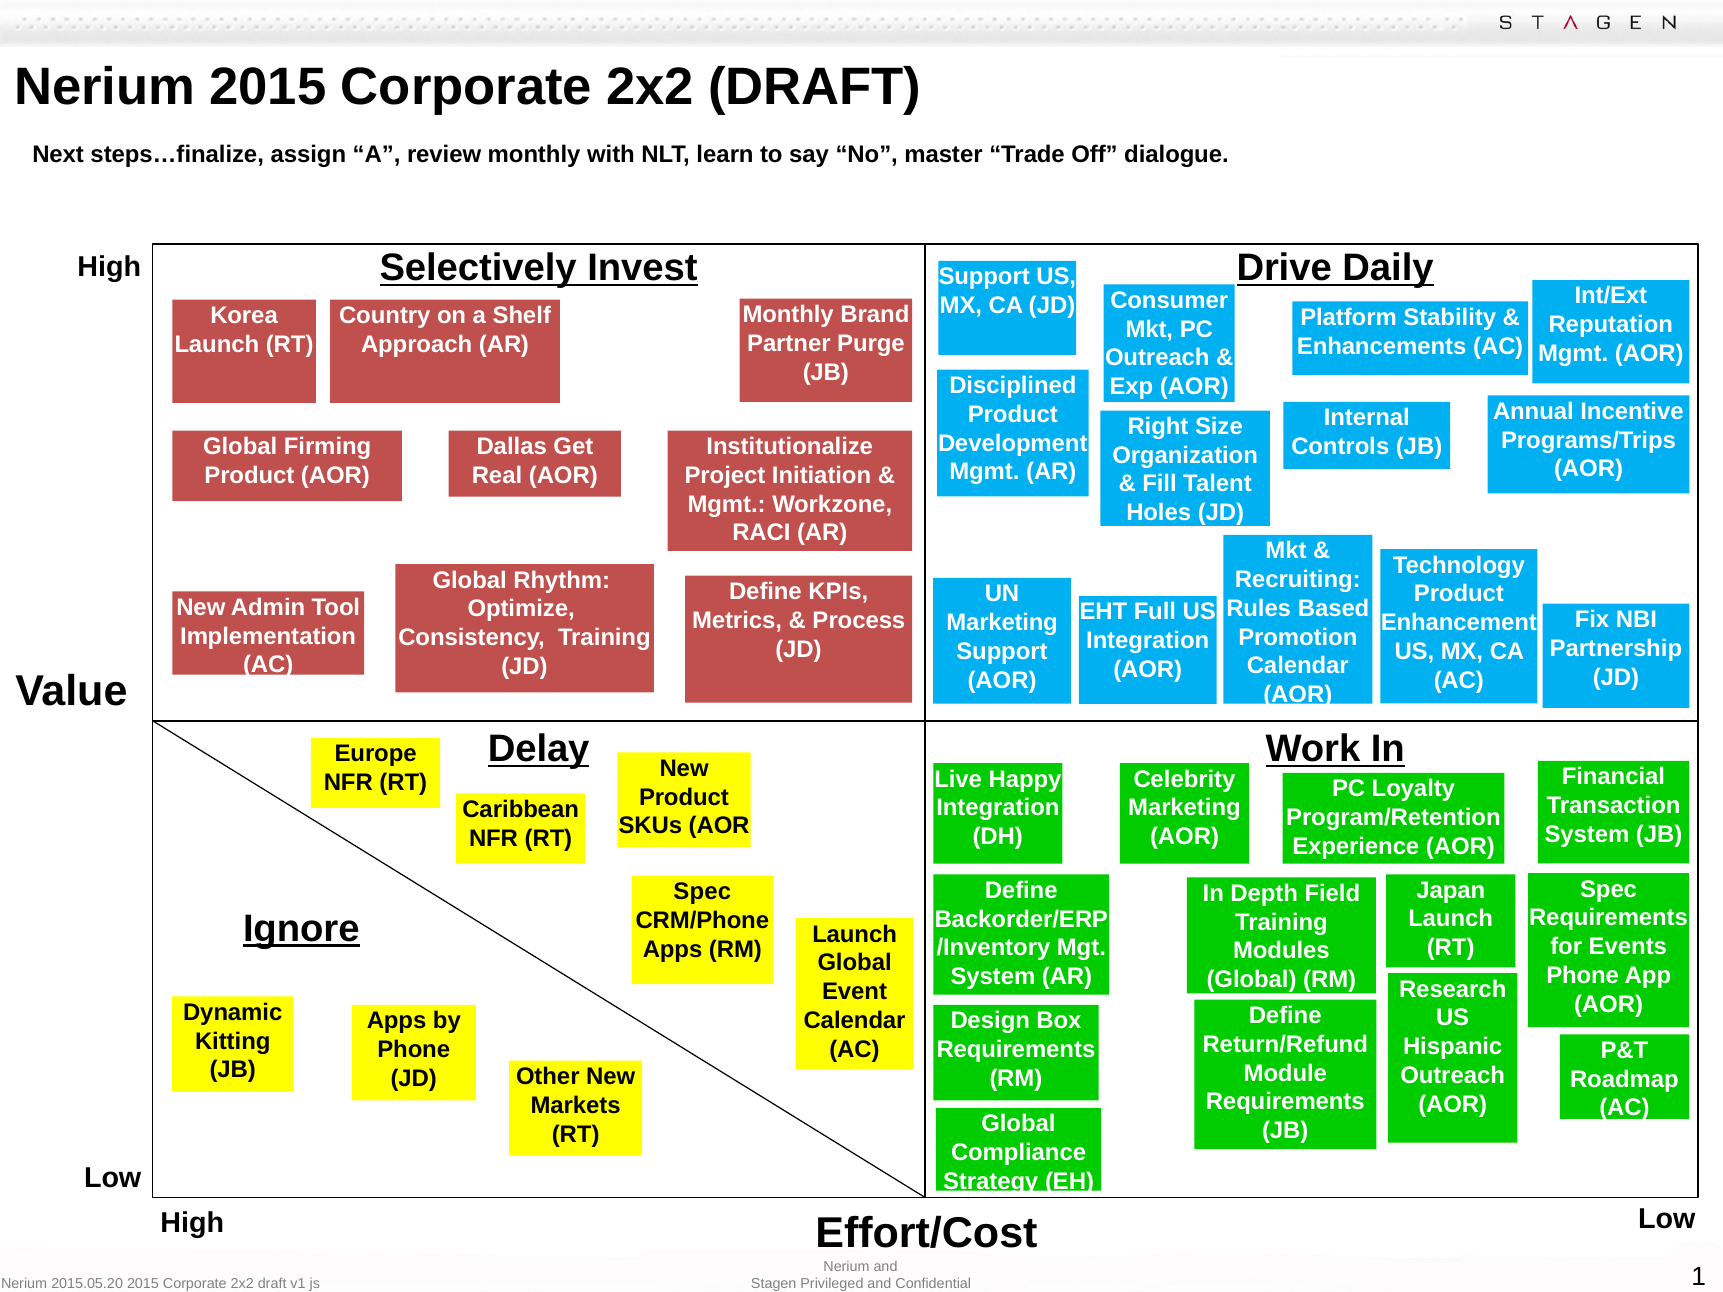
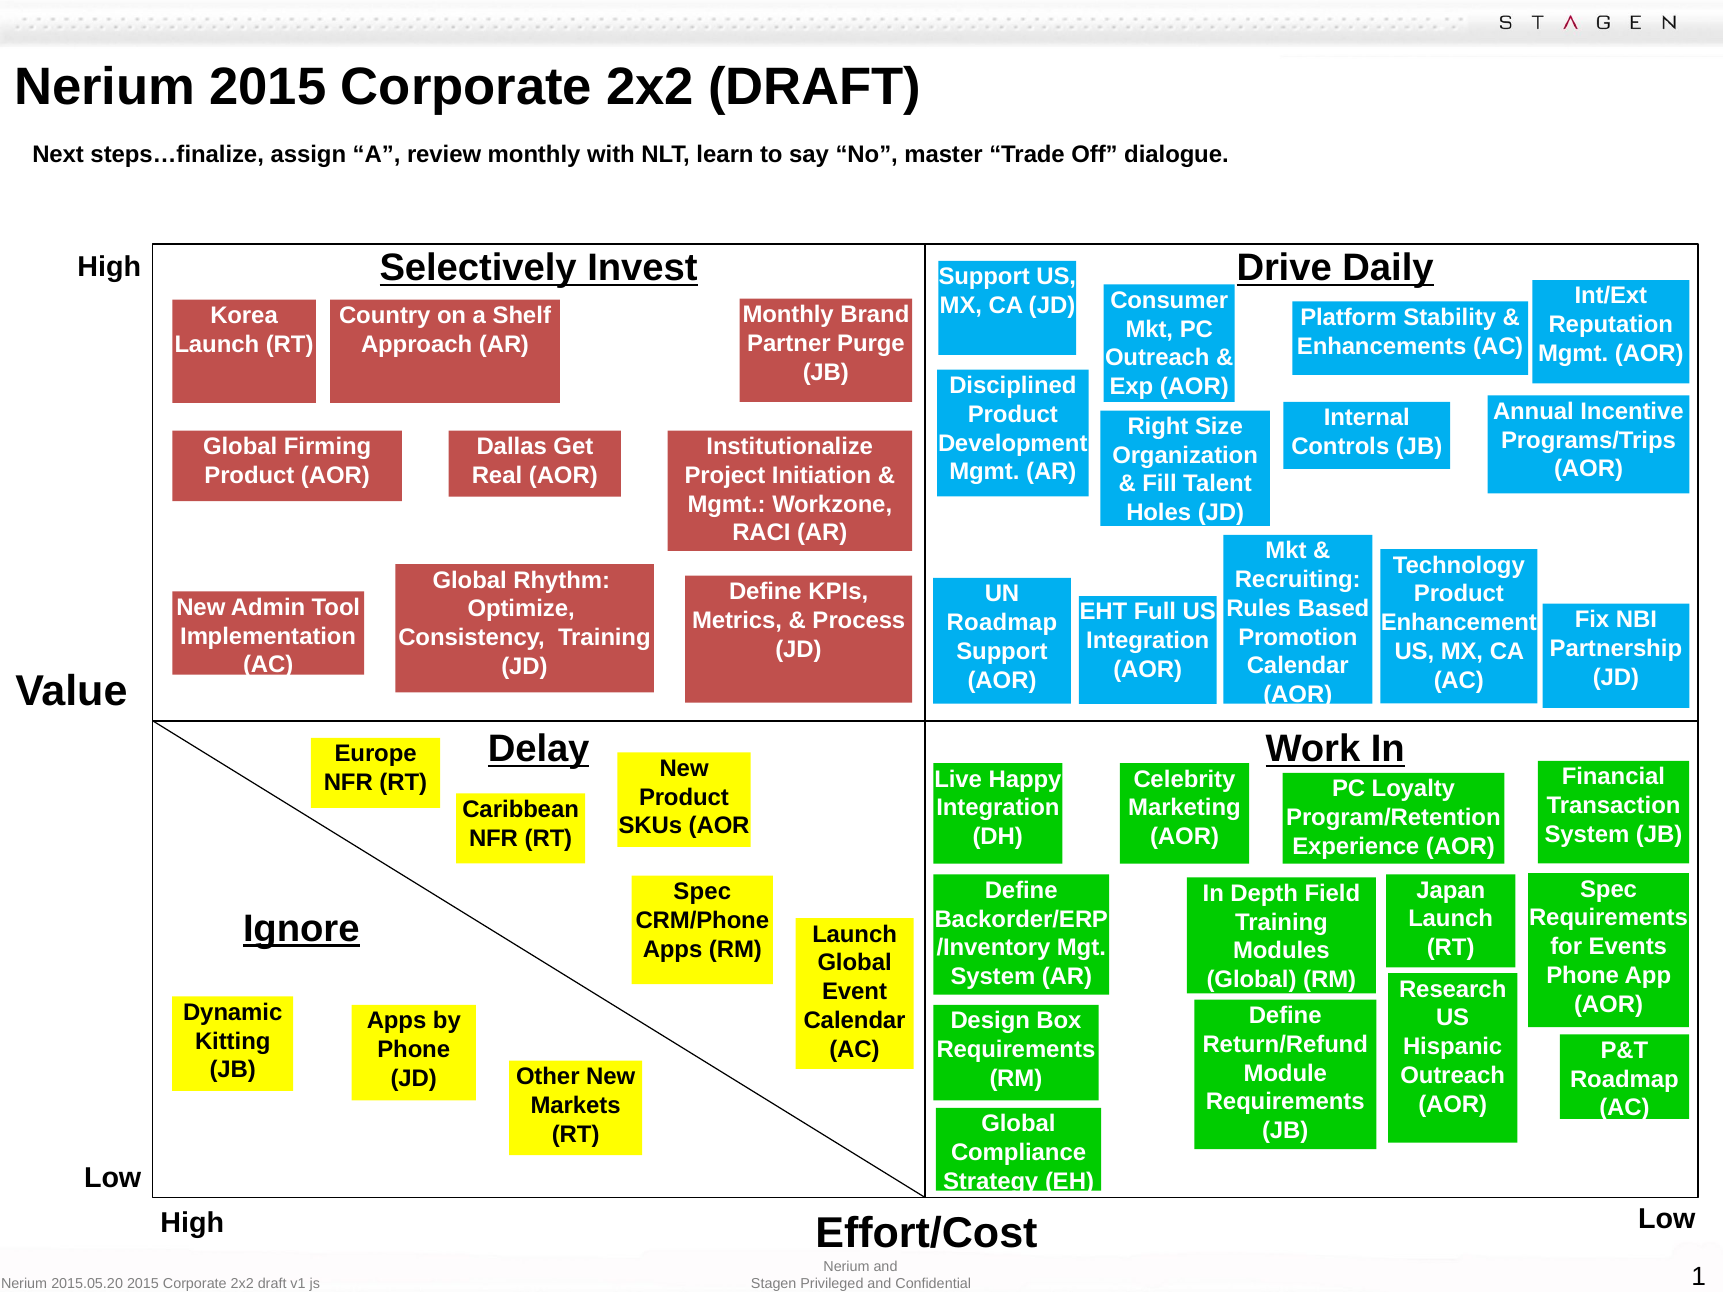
Marketing at (1002, 623): Marketing -> Roadmap
